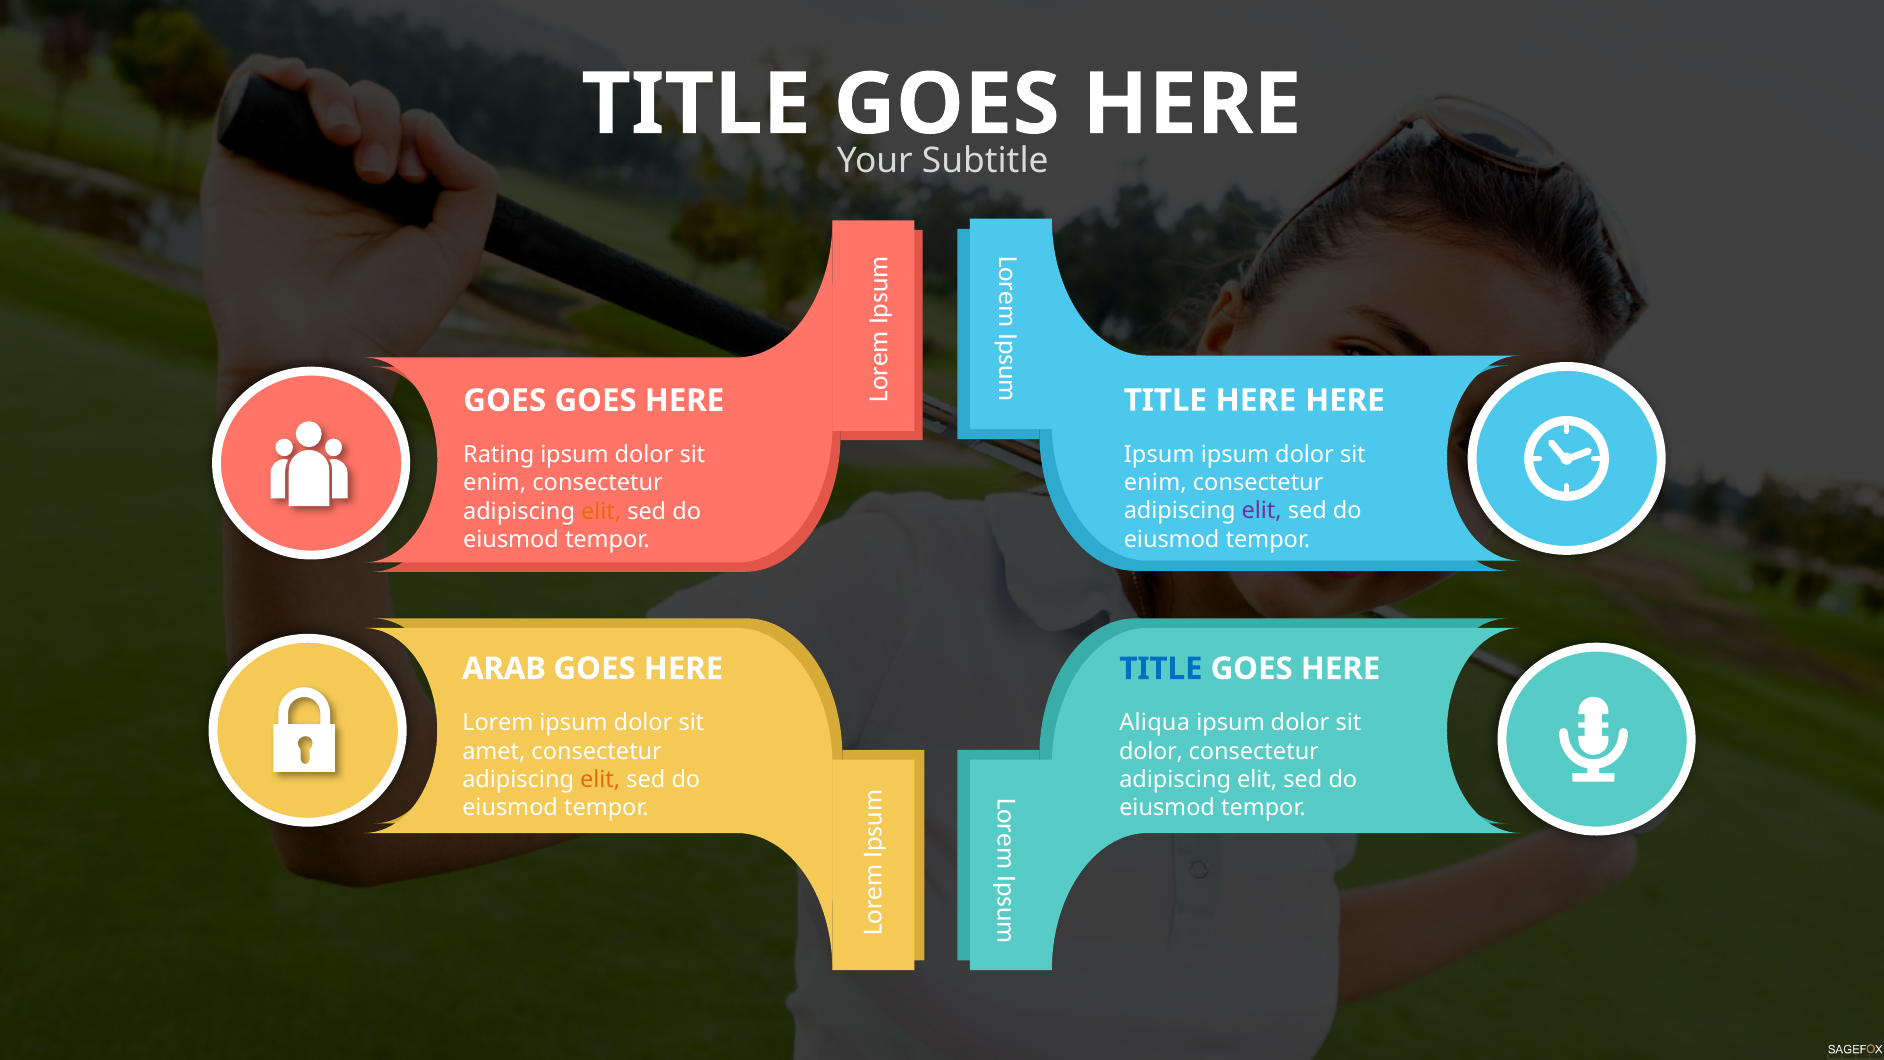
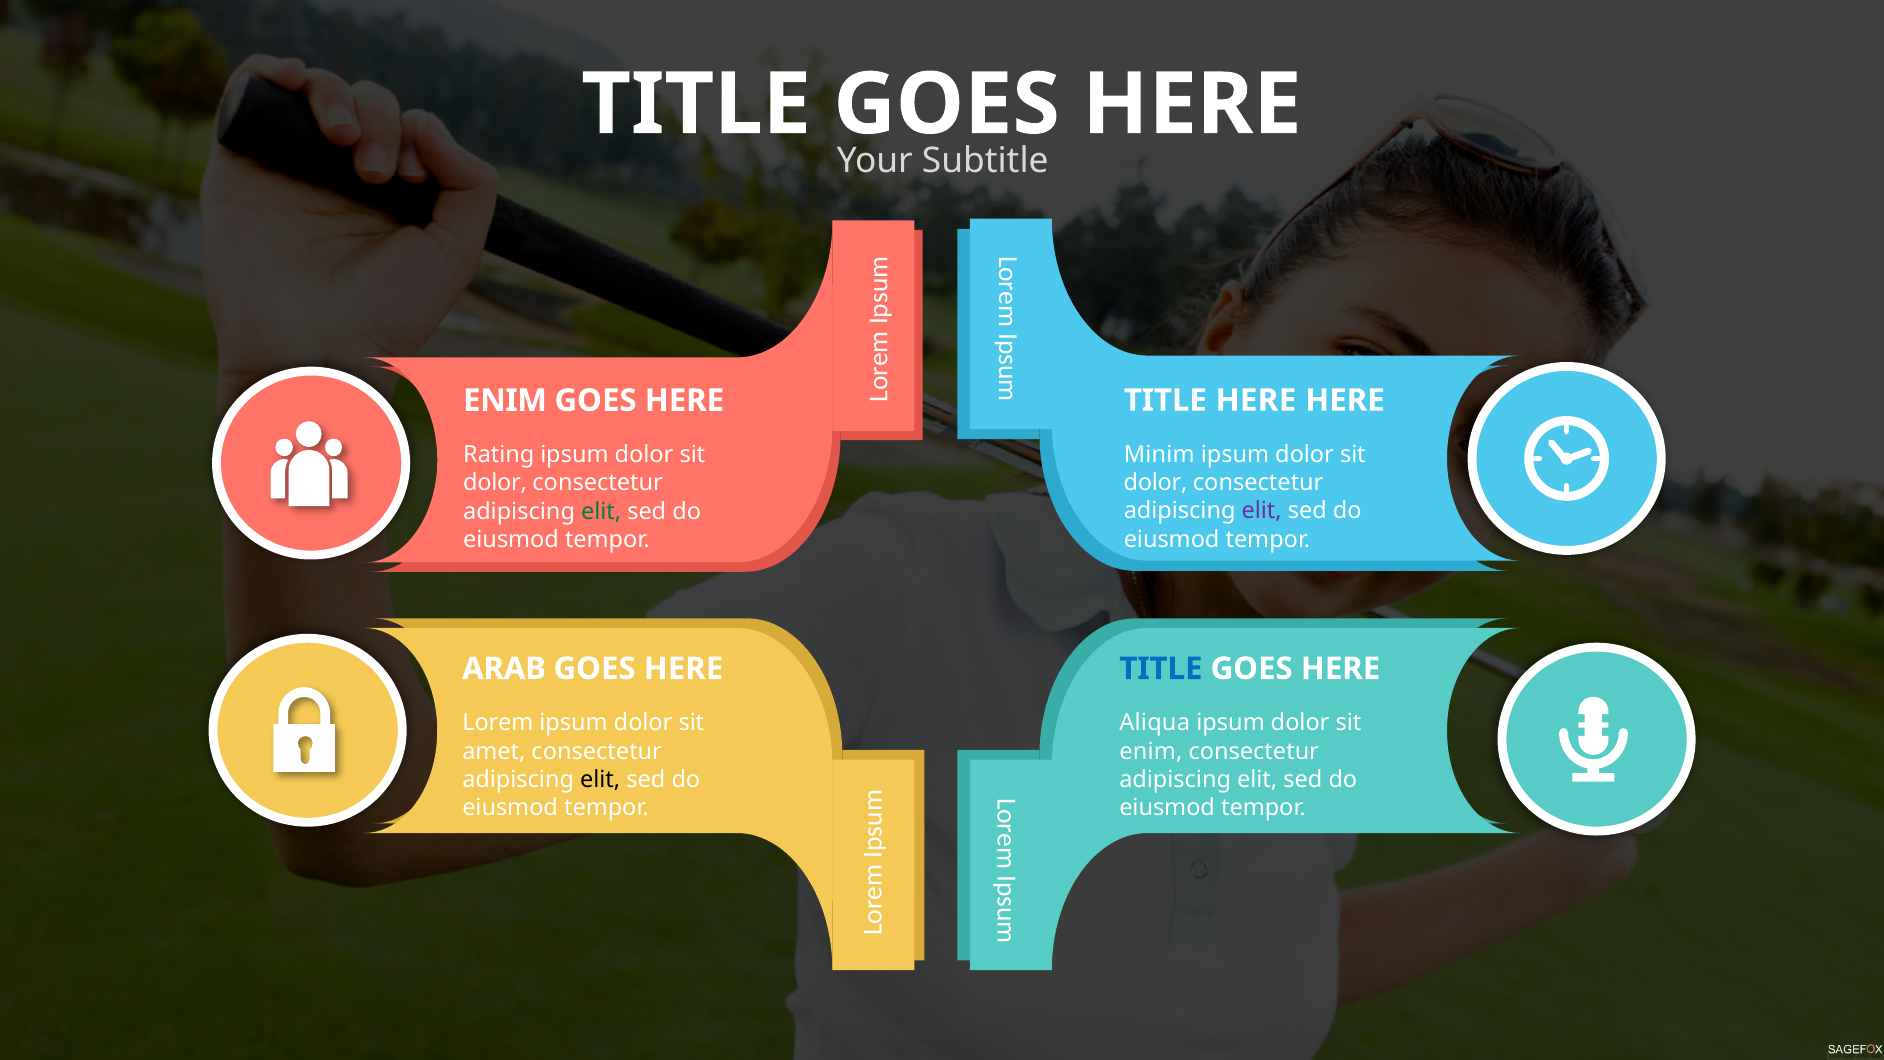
GOES at (505, 400): GOES -> ENIM
Ipsum at (1159, 455): Ipsum -> Minim
enim at (1155, 483): enim -> dolor
enim at (495, 483): enim -> dolor
elit at (601, 511) colour: orange -> green
dolor at (1151, 751): dolor -> enim
elit at (600, 779) colour: orange -> black
